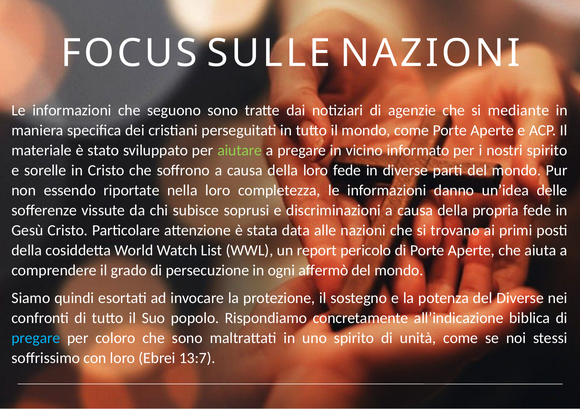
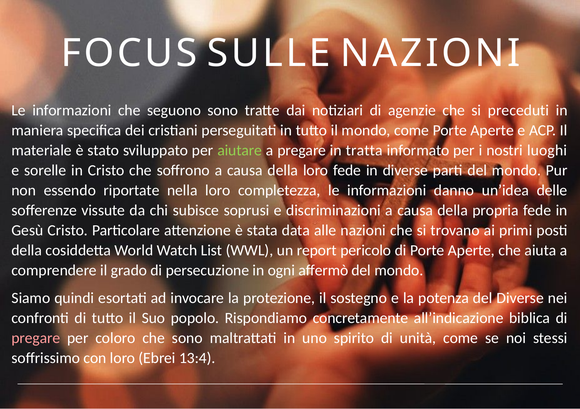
mediante: mediante -> preceduti
vicino: vicino -> tratta
nostri spirito: spirito -> luoghi
pregare at (36, 338) colour: light blue -> pink
13:7: 13:7 -> 13:4
